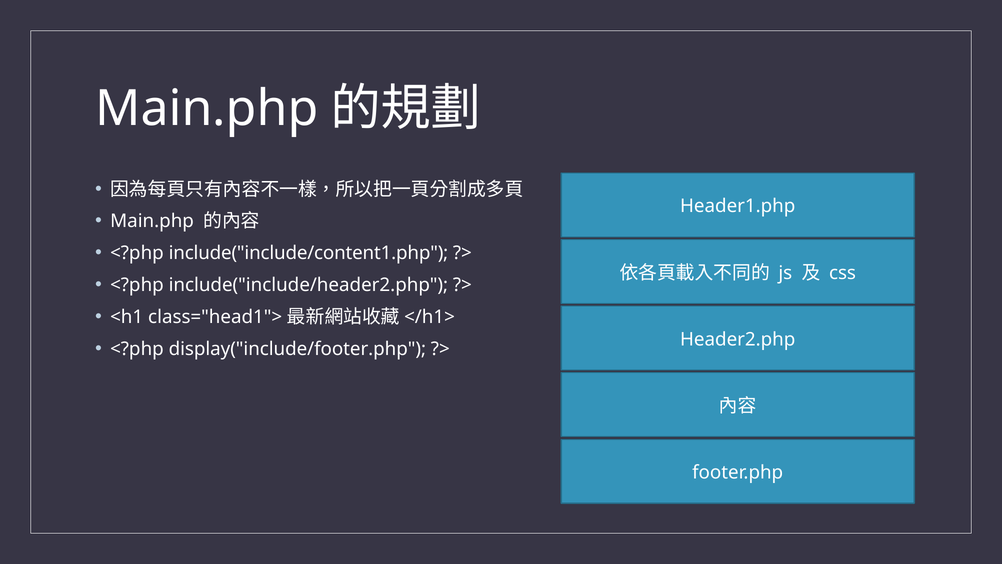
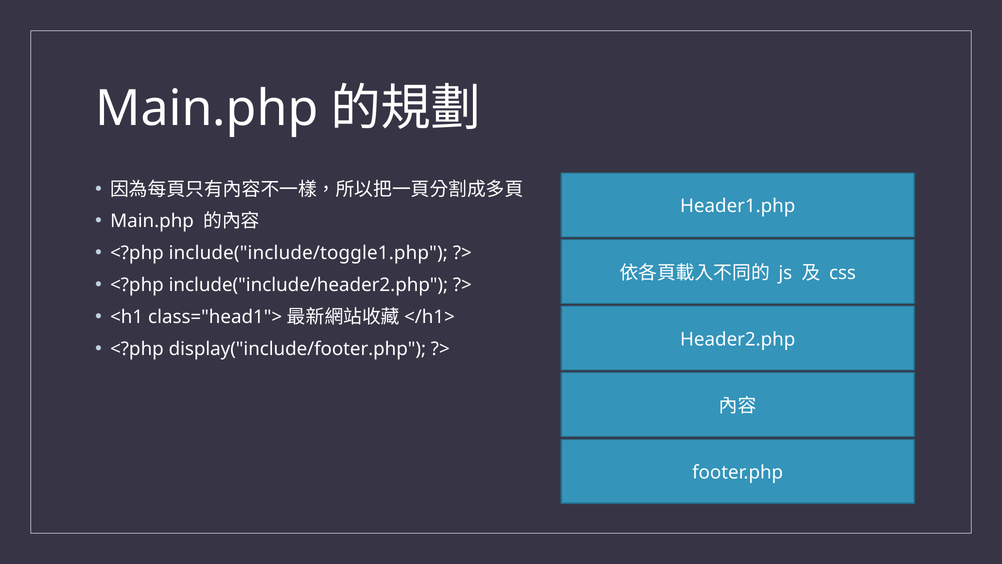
include("include/content1.php: include("include/content1.php -> include("include/toggle1.php
